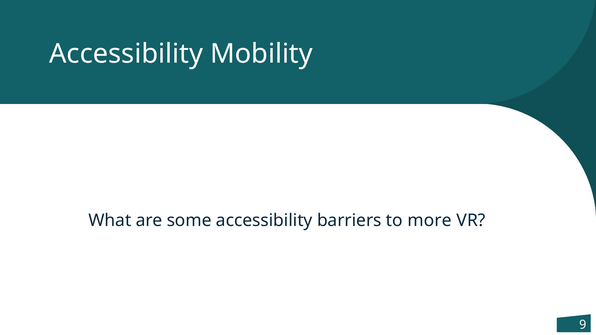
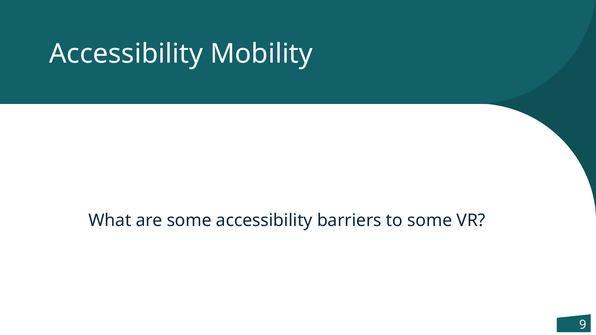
to more: more -> some
